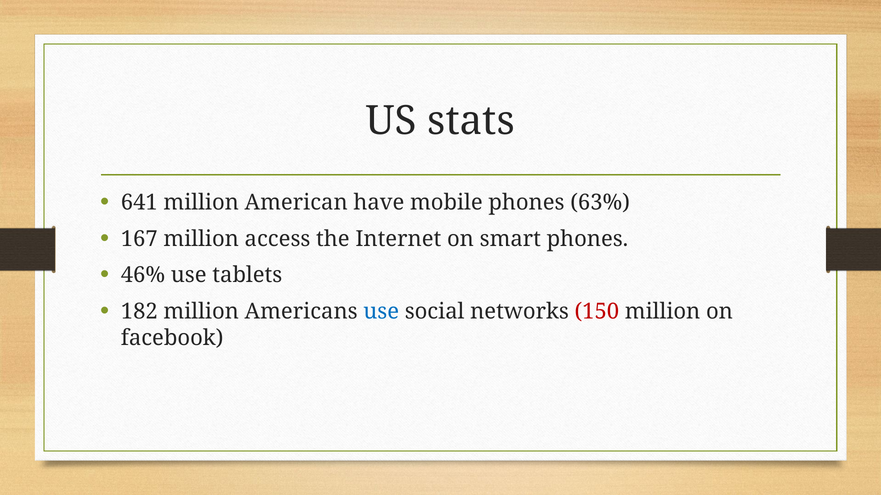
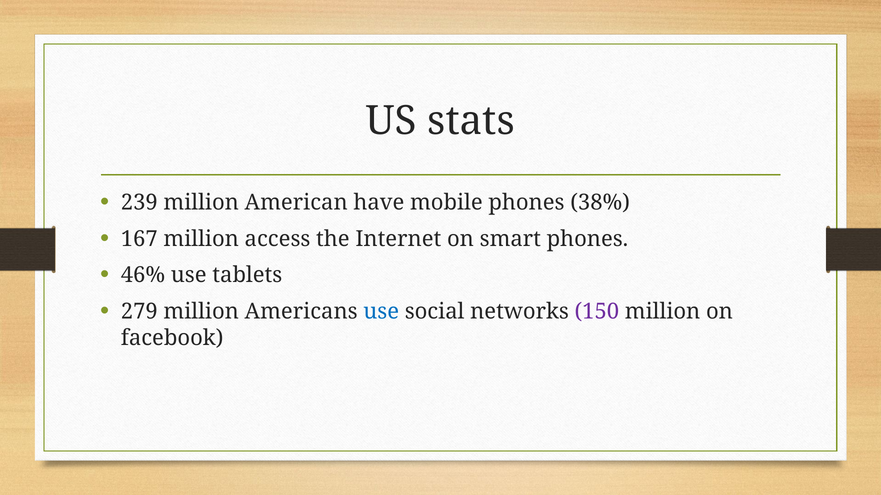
641: 641 -> 239
63%: 63% -> 38%
182: 182 -> 279
150 colour: red -> purple
